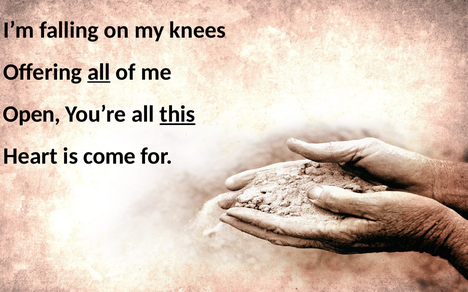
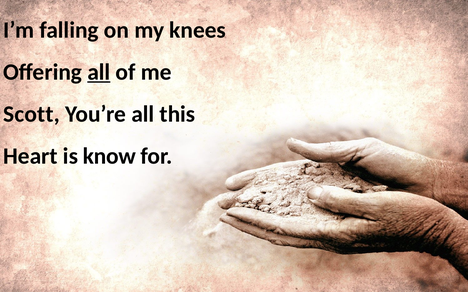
Open: Open -> Scott
this underline: present -> none
come: come -> know
